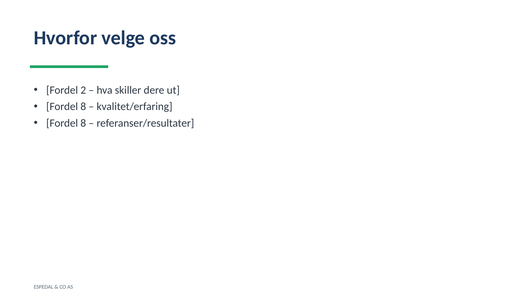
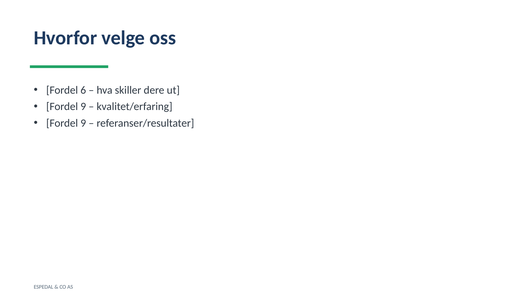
2: 2 -> 6
8 at (83, 107): 8 -> 9
8 at (83, 123): 8 -> 9
